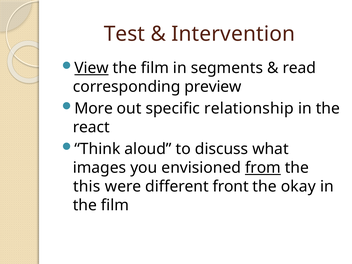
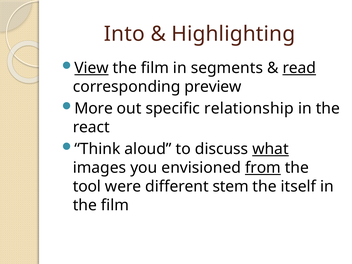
Test: Test -> Into
Intervention: Intervention -> Highlighting
read underline: none -> present
what underline: none -> present
this: this -> tool
front: front -> stem
okay: okay -> itself
